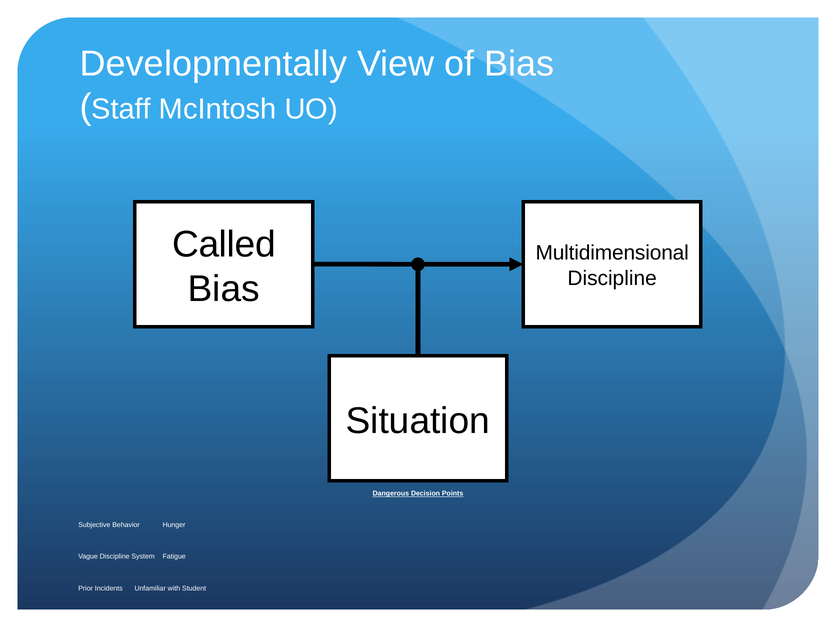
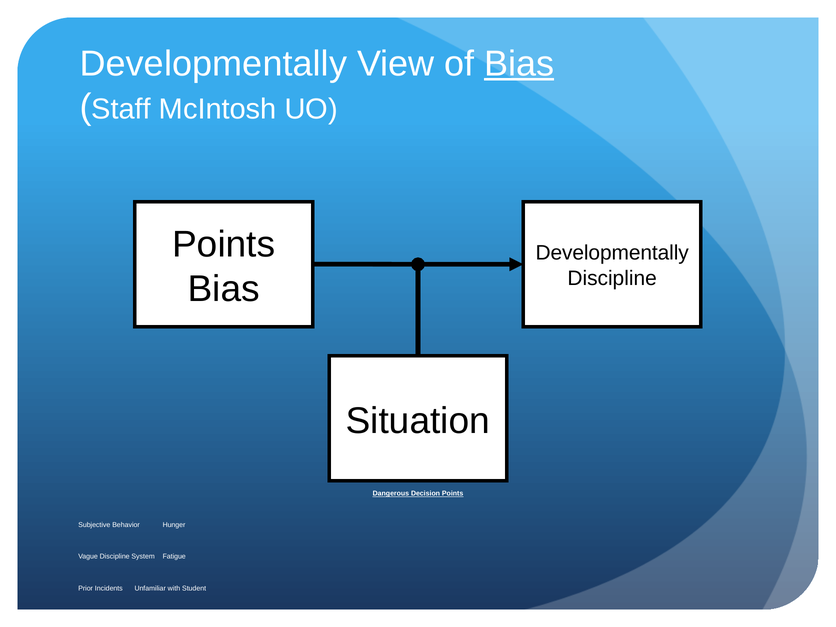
Bias at (519, 64) underline: none -> present
Called at (224, 244): Called -> Points
Multidimensional at (612, 253): Multidimensional -> Developmentally
